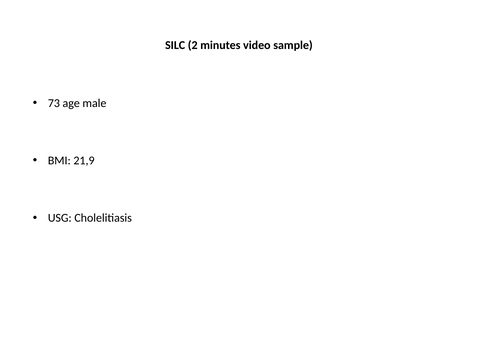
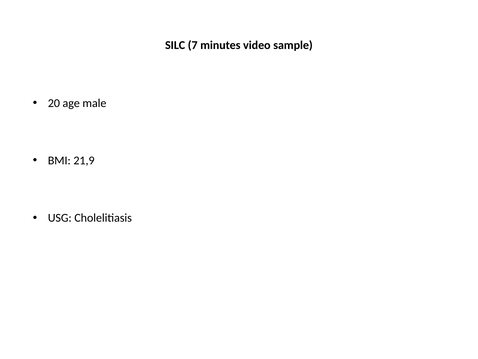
2: 2 -> 7
73: 73 -> 20
